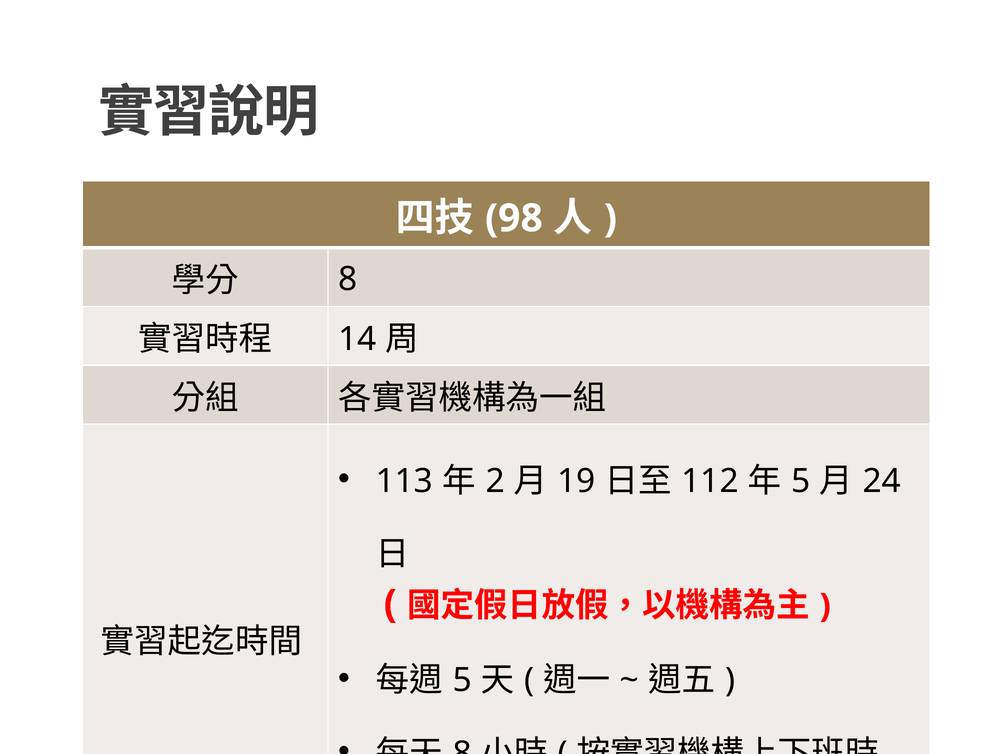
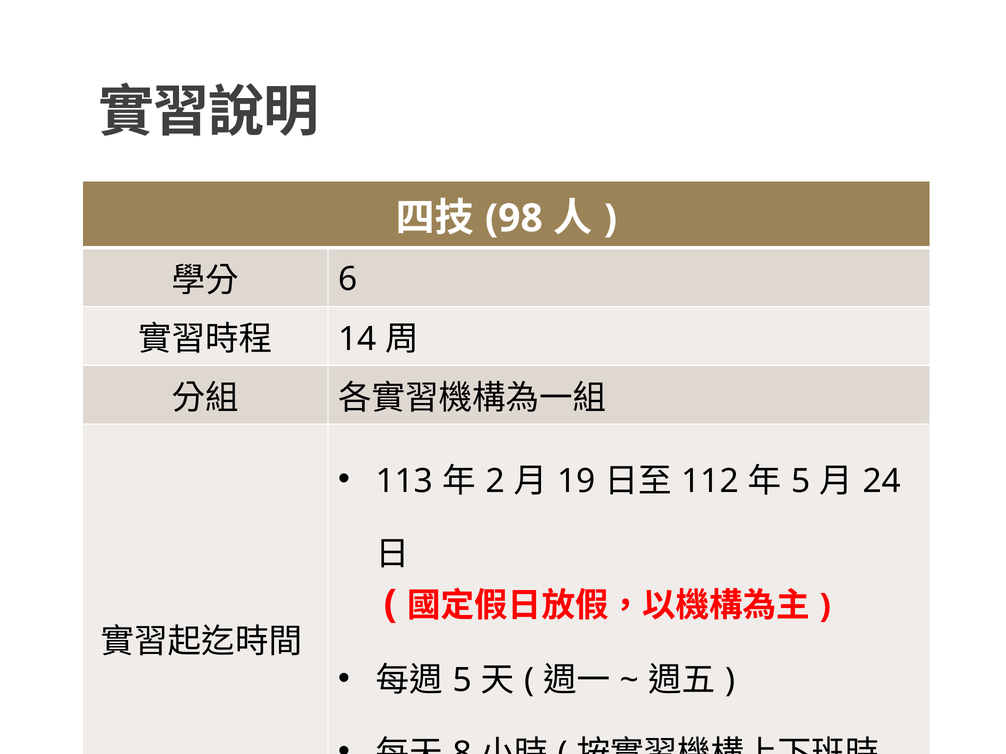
8 at (348, 279): 8 -> 6
